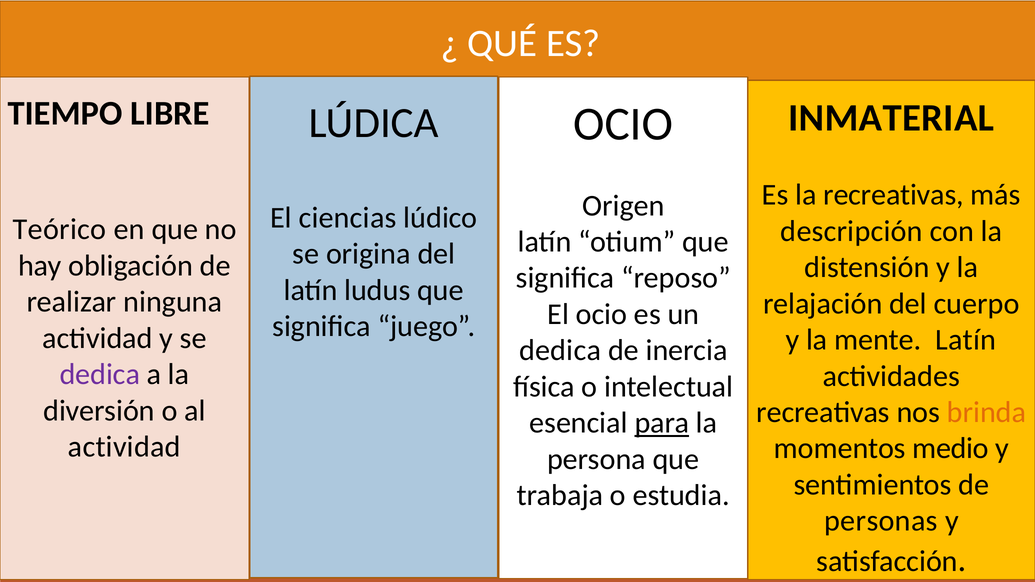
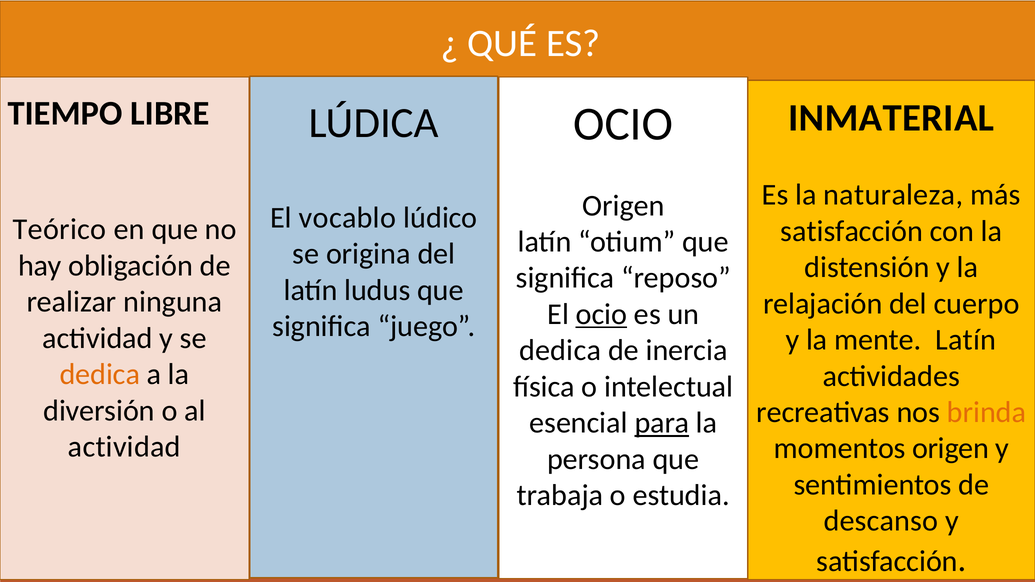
la recreativas: recreativas -> naturaleza
ciencias: ciencias -> vocablo
descripción at (852, 231): descripción -> satisfacción
ocio at (601, 314) underline: none -> present
dedica at (100, 374) colour: purple -> orange
momentos medio: medio -> origen
personas: personas -> descanso
